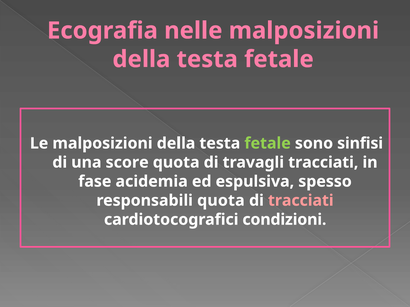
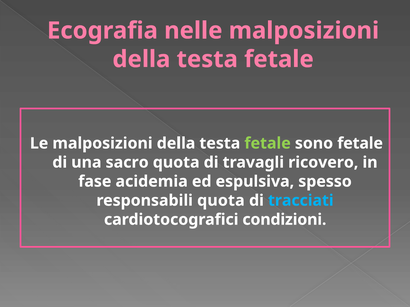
sono sinfisi: sinfisi -> fetale
score: score -> sacro
travagli tracciati: tracciati -> ricovero
tracciati at (301, 201) colour: pink -> light blue
